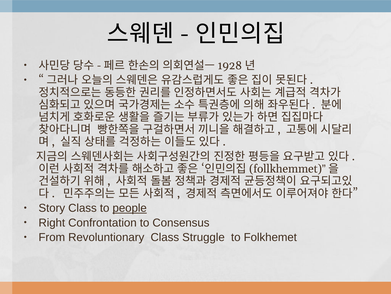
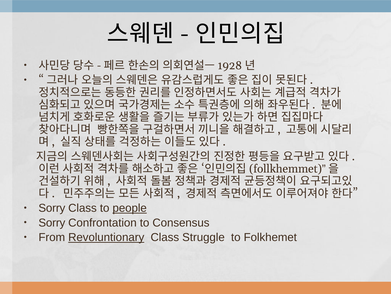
Story at (52, 208): Story -> Sorry
Right at (52, 222): Right -> Sorry
Revoluntionary underline: none -> present
